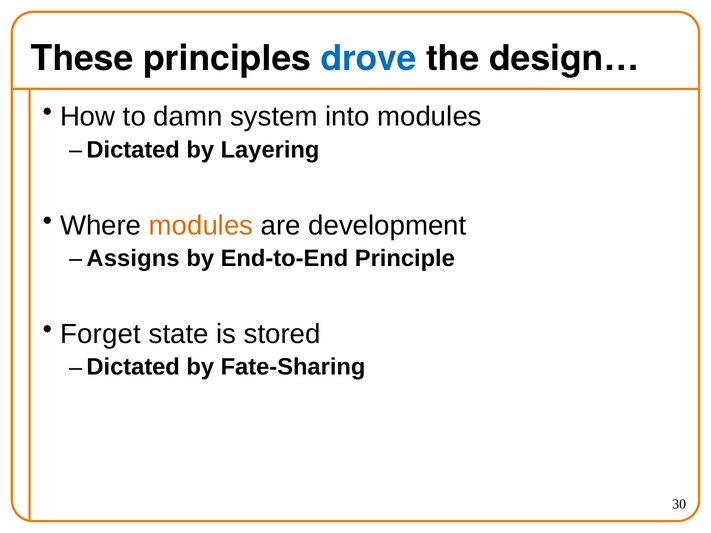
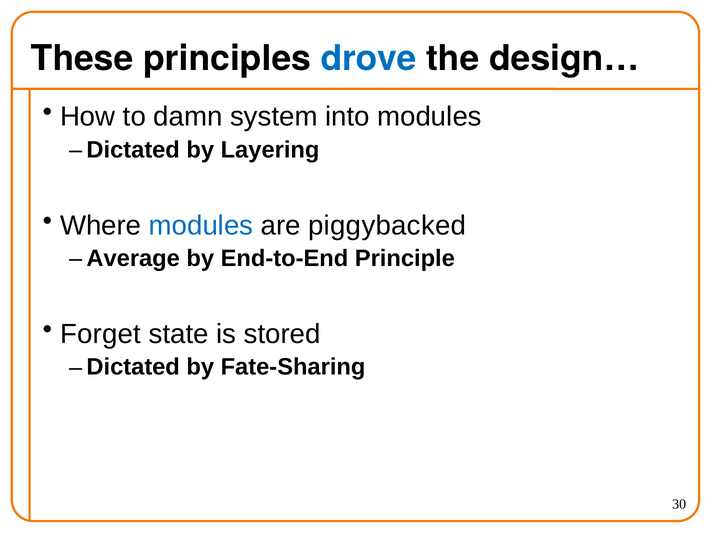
modules at (201, 226) colour: orange -> blue
development: development -> piggybacked
Assigns: Assigns -> Average
